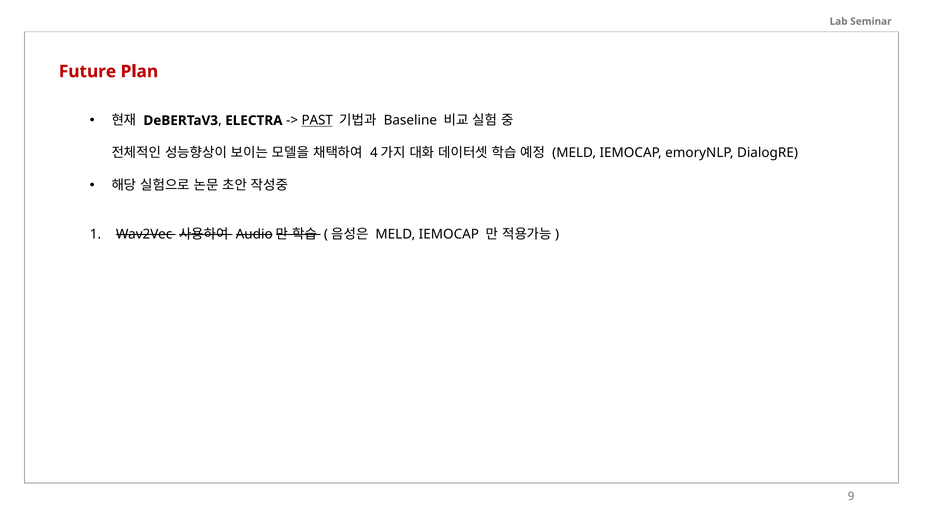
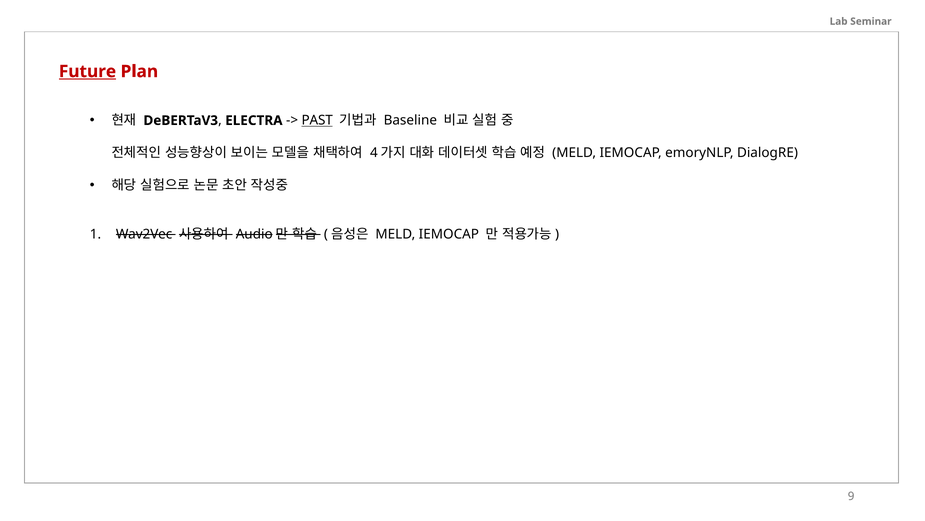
Future underline: none -> present
